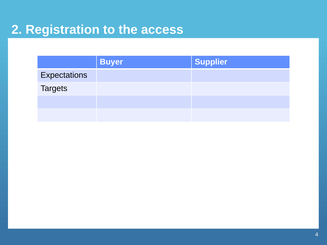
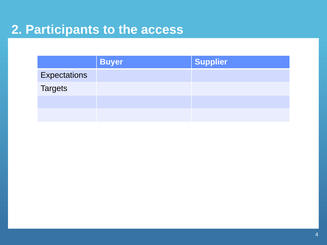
Registration: Registration -> Participants
